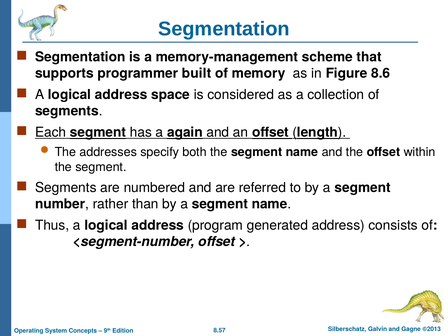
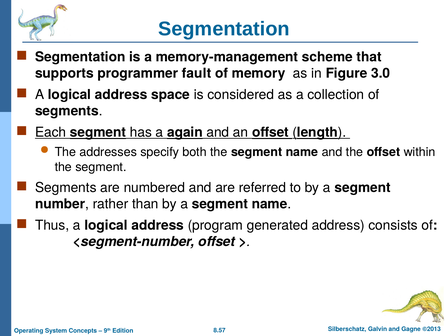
built: built -> fault
8.6: 8.6 -> 3.0
